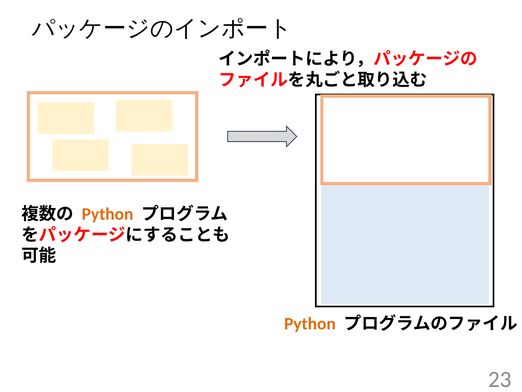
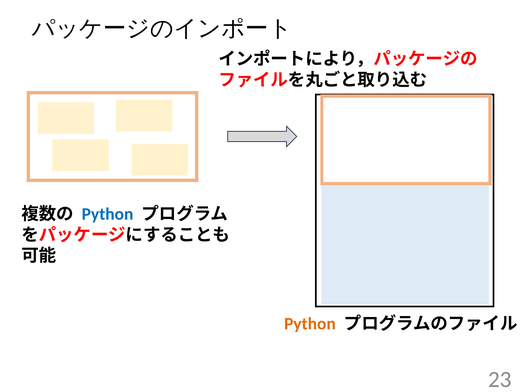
Python at (108, 214) colour: orange -> blue
